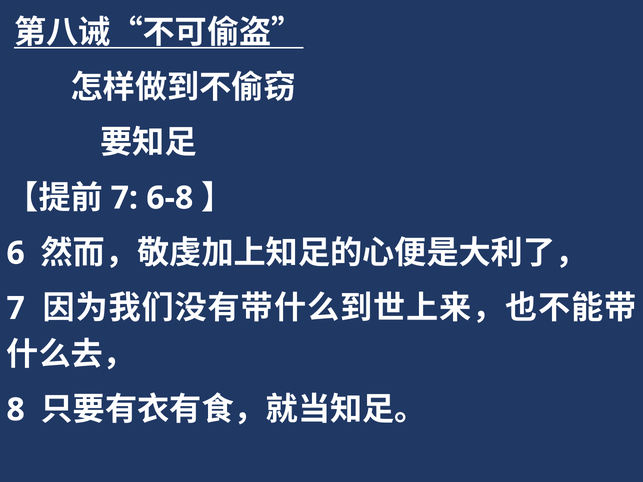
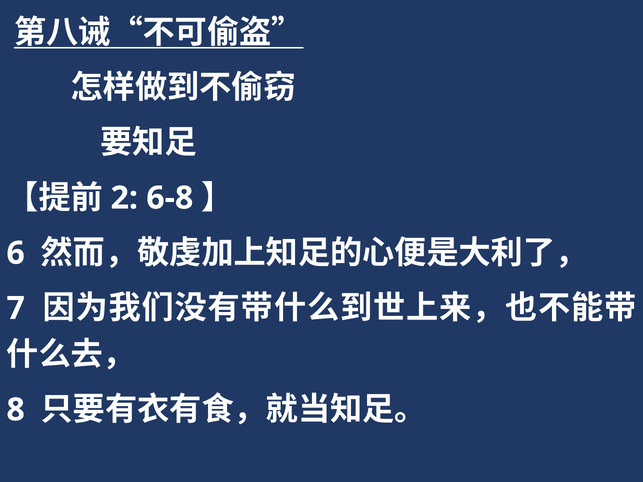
7 at (124, 198): 7 -> 2
